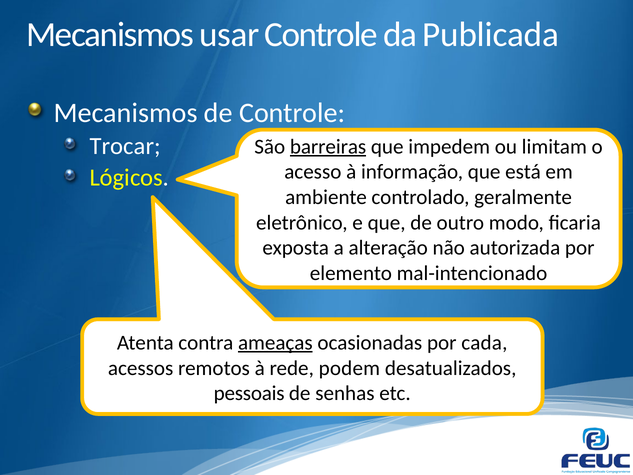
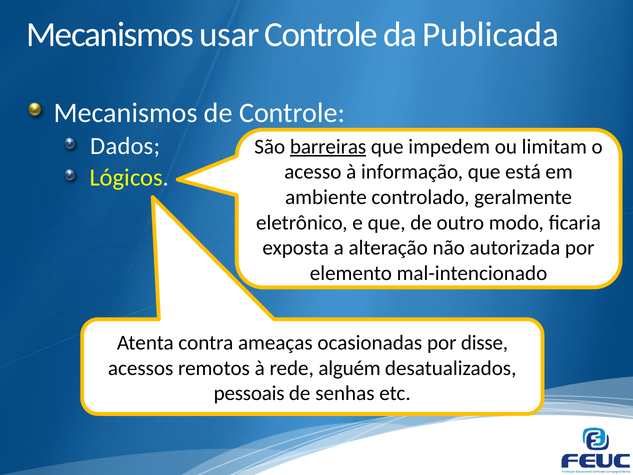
Trocar: Trocar -> Dados
ameaças underline: present -> none
cada: cada -> disse
podem: podem -> alguém
